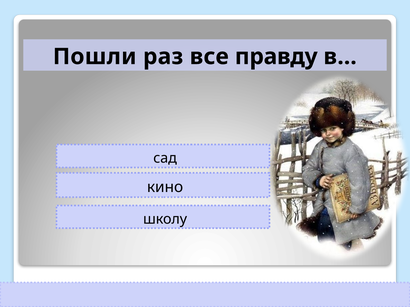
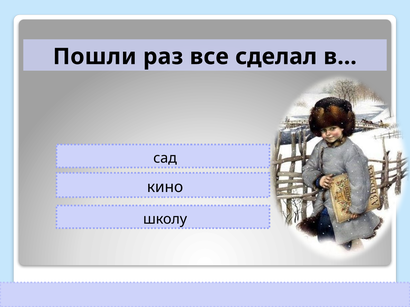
правду: правду -> сделал
